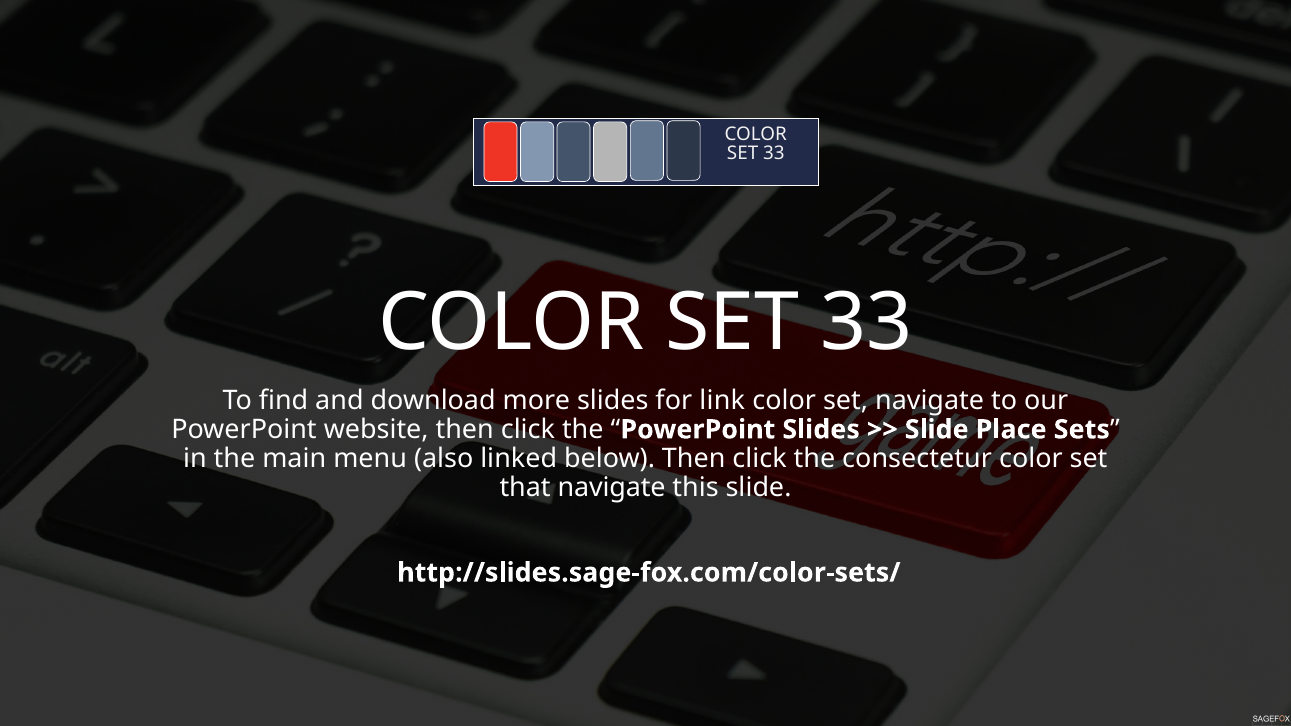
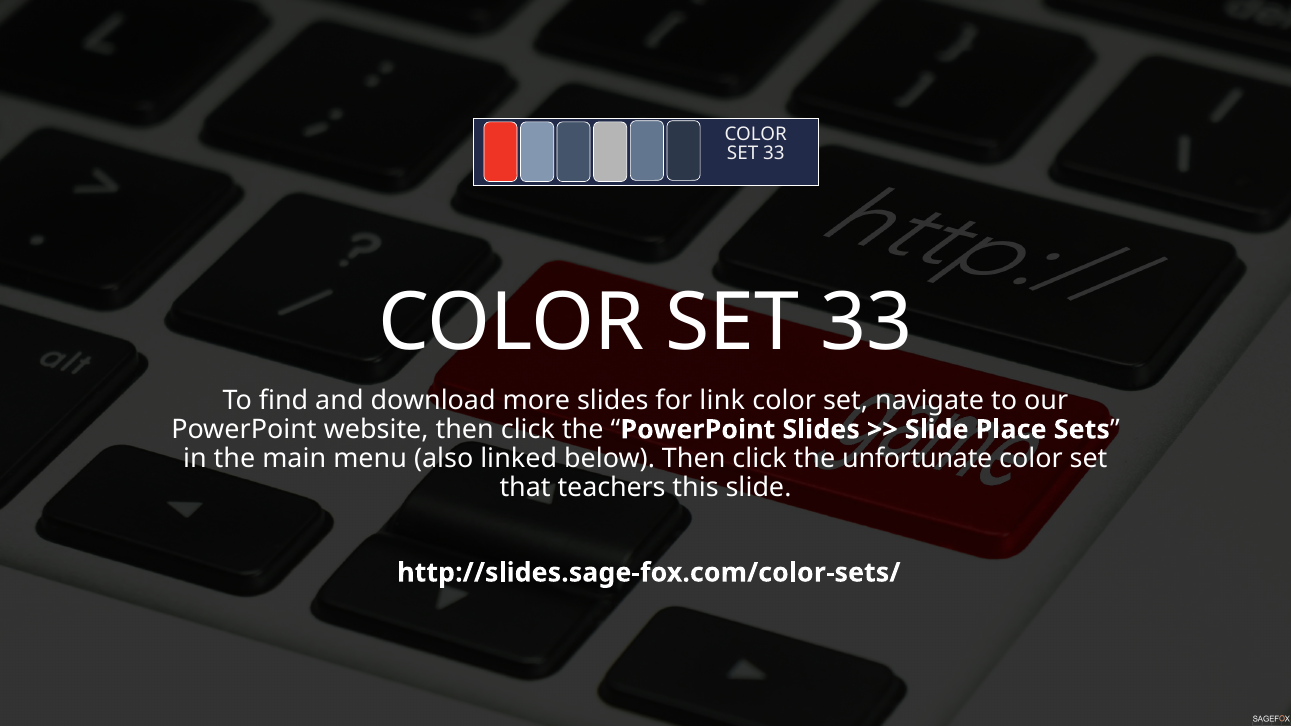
consectetur: consectetur -> unfortunate
that navigate: navigate -> teachers
